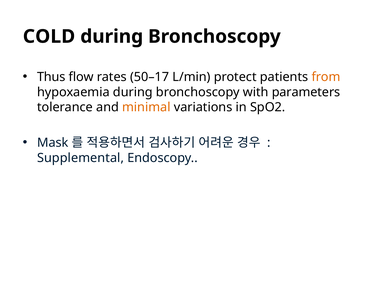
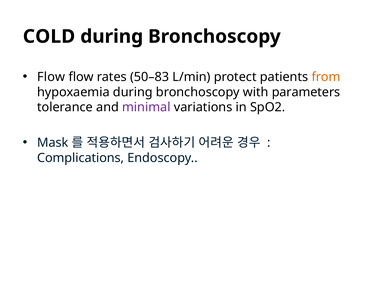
Thus at (51, 77): Thus -> Flow
50–17: 50–17 -> 50–83
minimal colour: orange -> purple
Supplemental: Supplemental -> Complications
